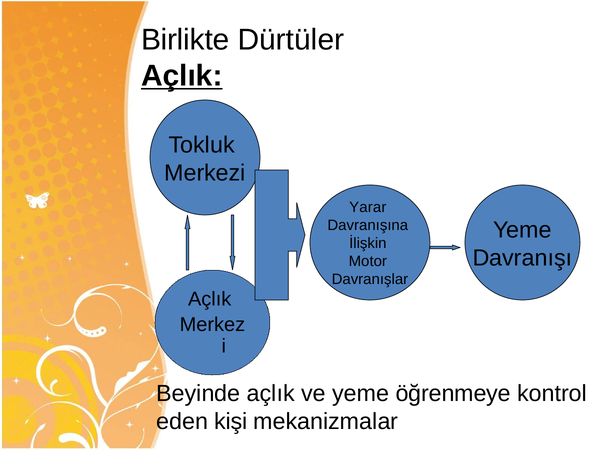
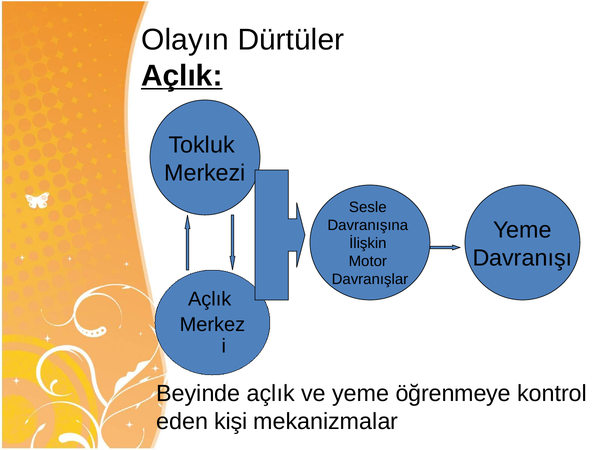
Birlikte: Birlikte -> Olayın
Yarar: Yarar -> Sesle
